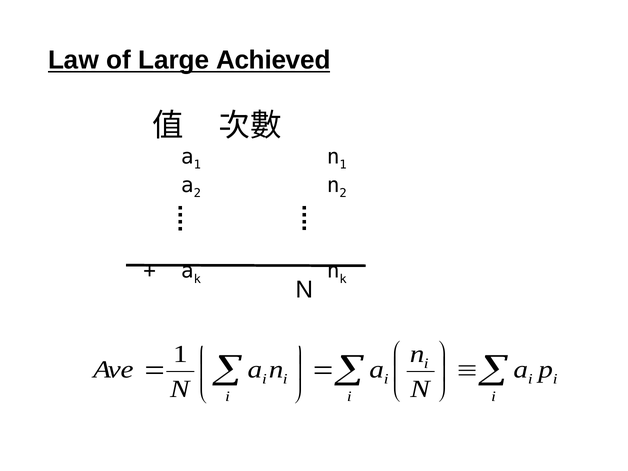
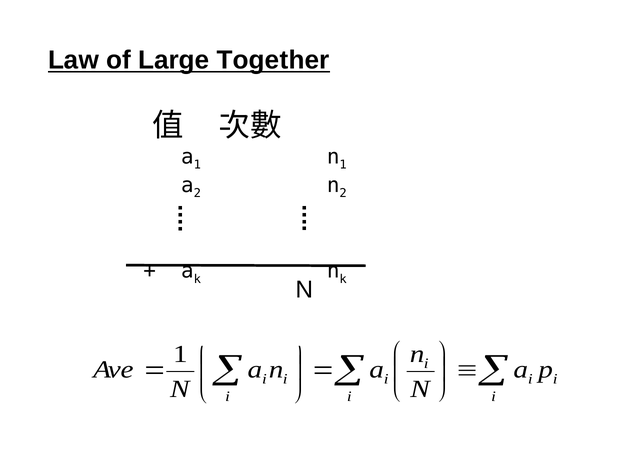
Achieved: Achieved -> Together
